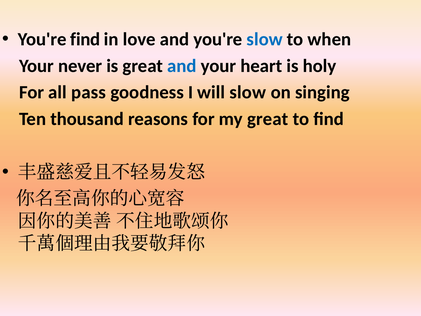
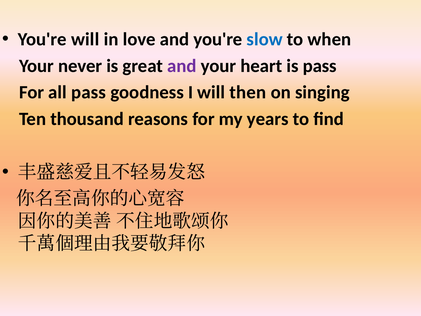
You're find: find -> will
and at (182, 66) colour: blue -> purple
is holy: holy -> pass
will slow: slow -> then
my great: great -> years
